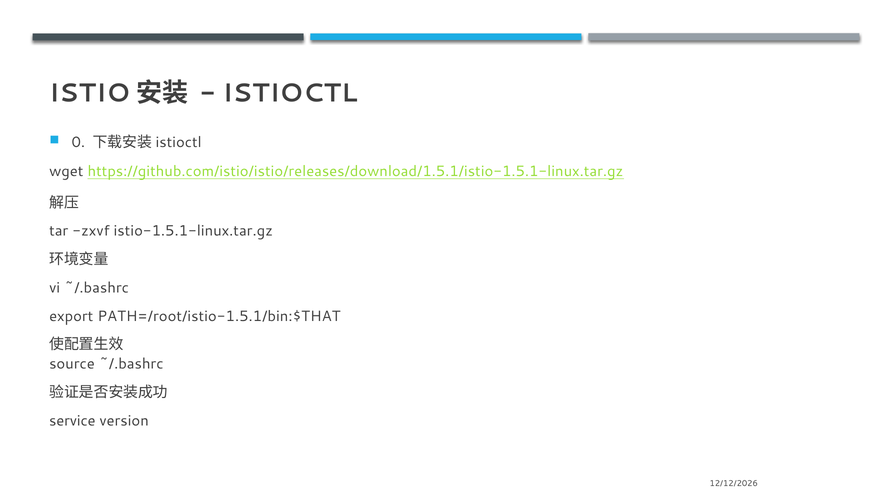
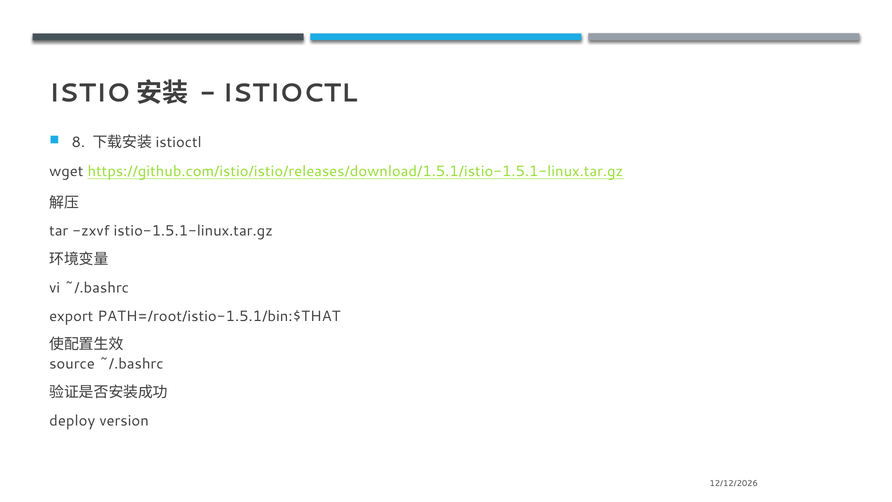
0: 0 -> 8
service: service -> deploy
